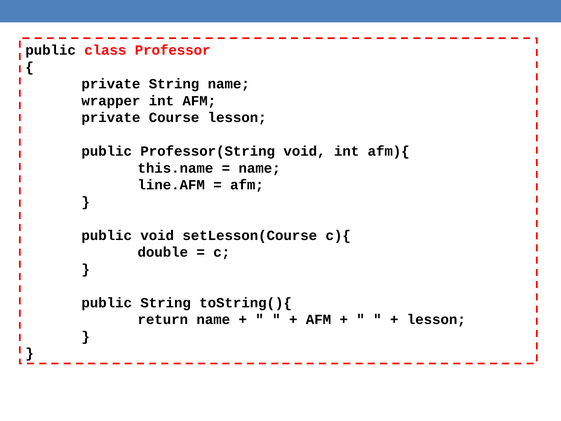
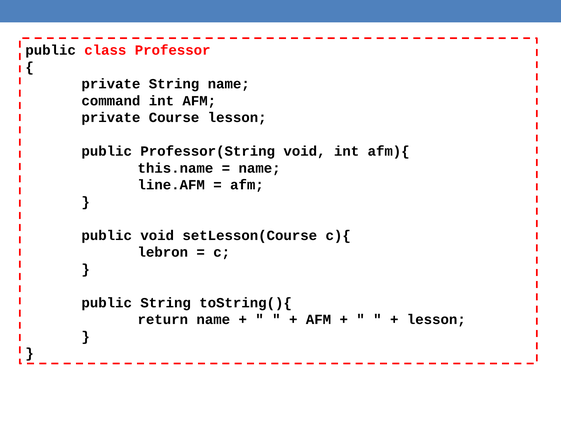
wrapper: wrapper -> command
double: double -> lebron
